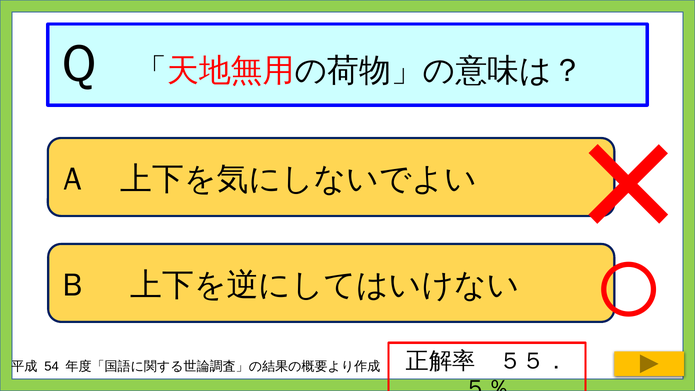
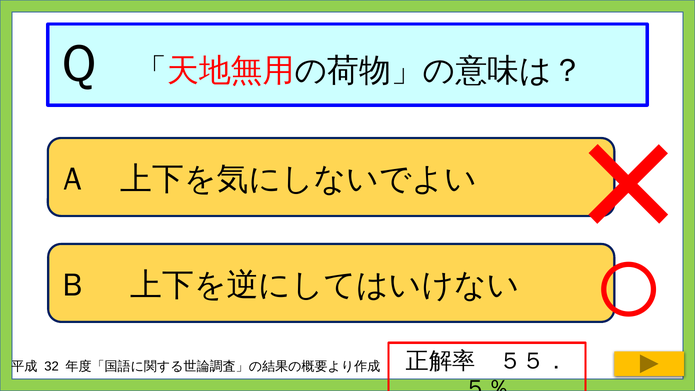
54: 54 -> 32
